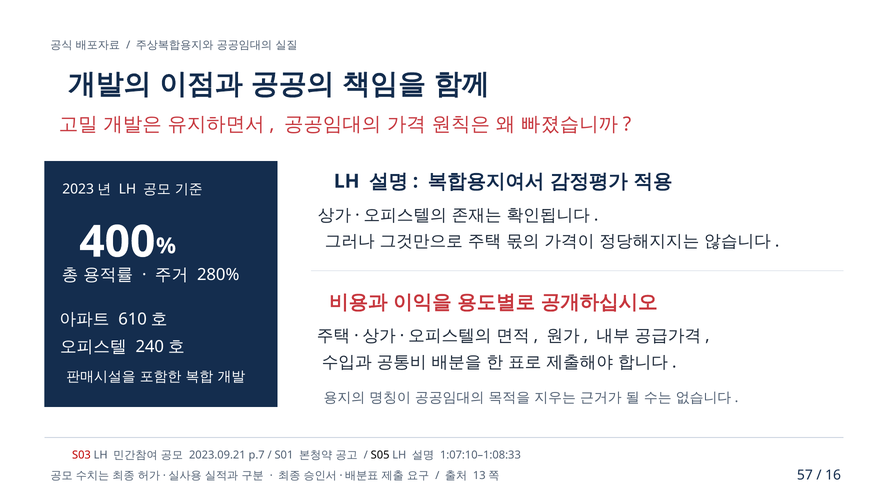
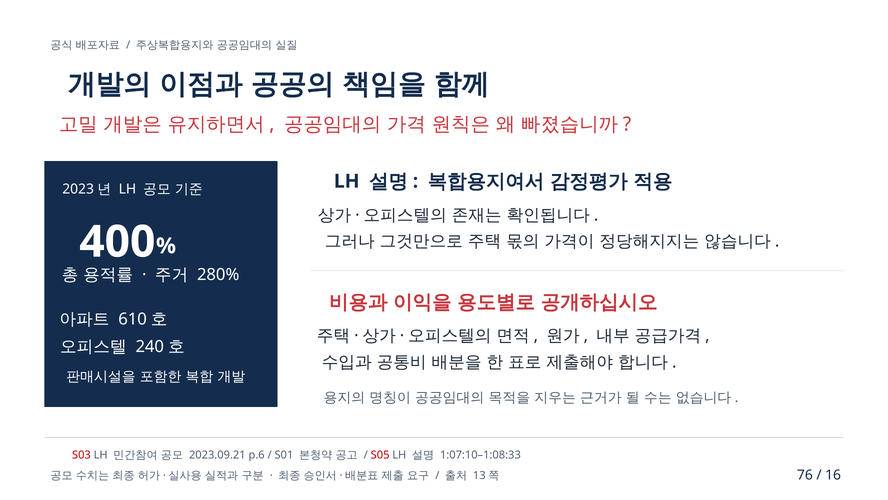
p.7: p.7 -> p.6
S05 colour: black -> red
57: 57 -> 76
